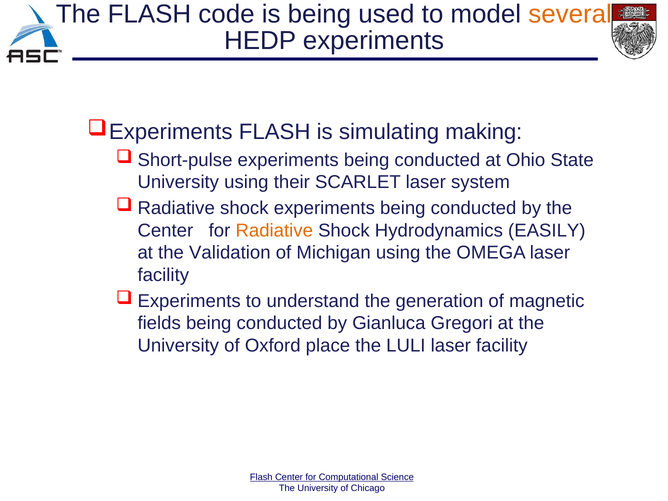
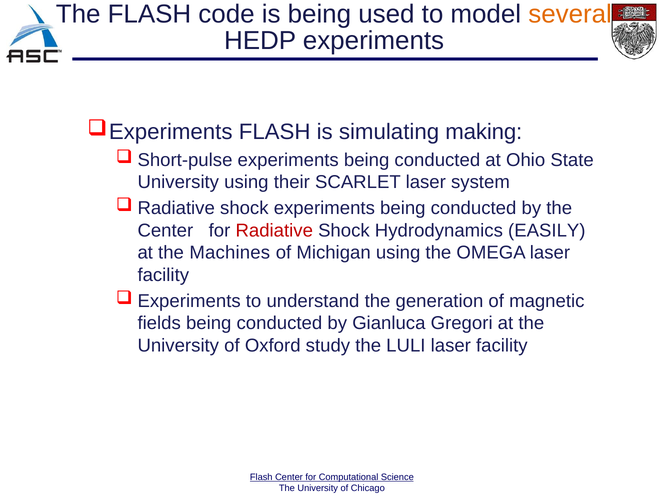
Radiative at (274, 230) colour: orange -> red
Validation: Validation -> Machines
place: place -> study
